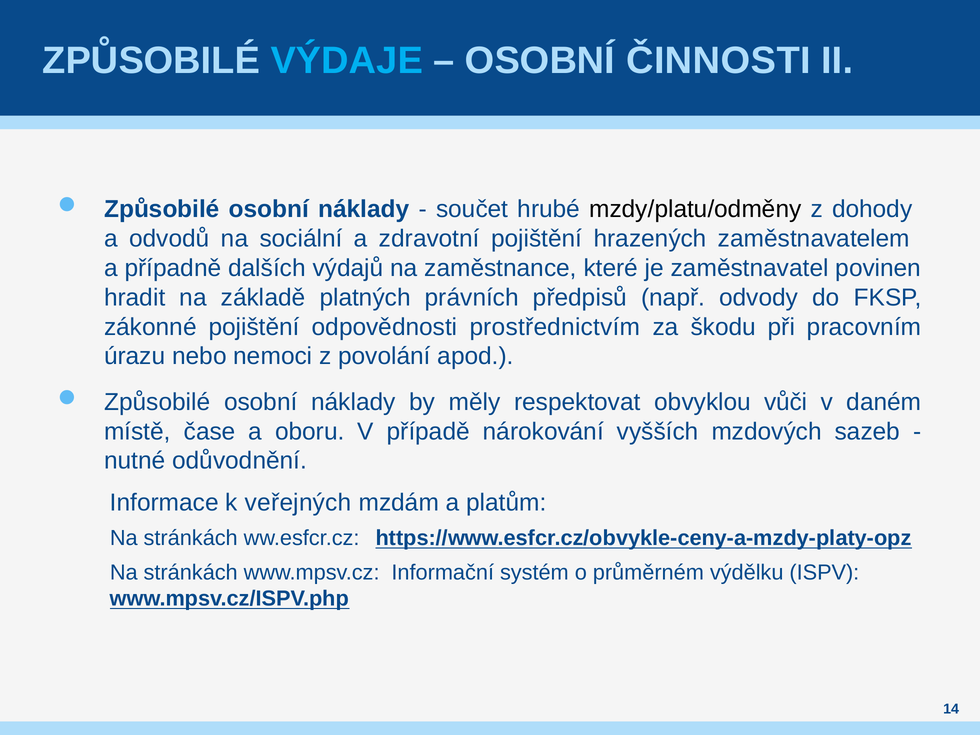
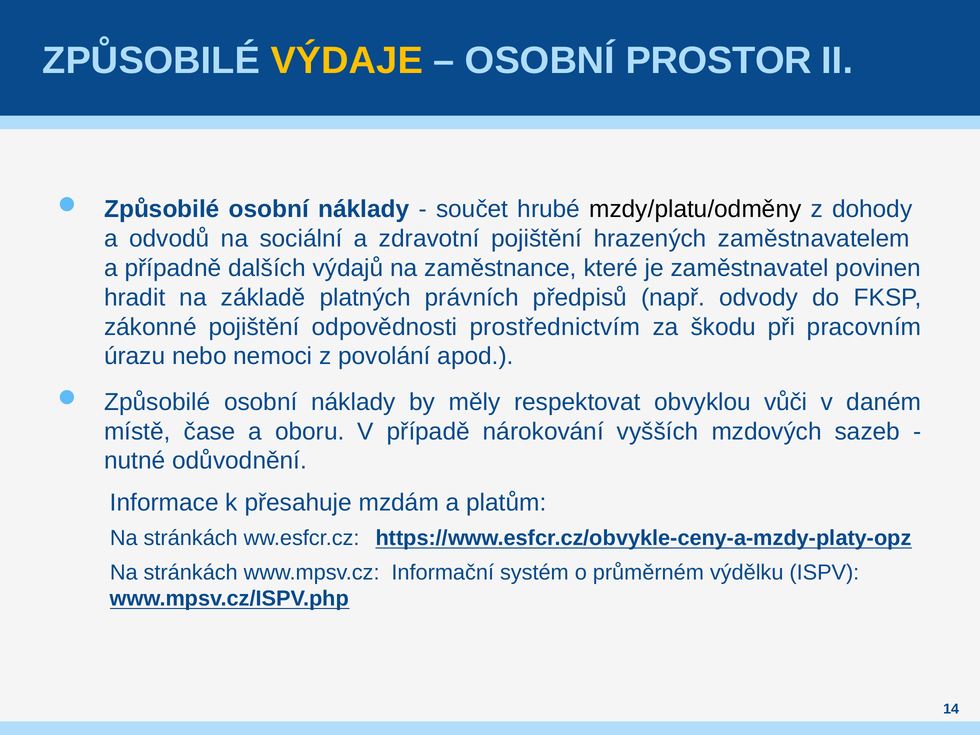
VÝDAJE colour: light blue -> yellow
ČINNOSTI: ČINNOSTI -> PROSTOR
veřejných: veřejných -> přesahuje
